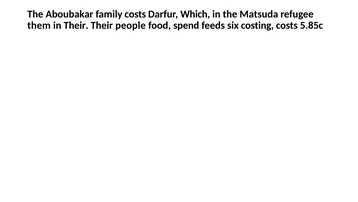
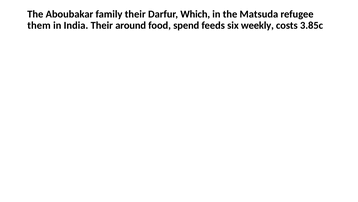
family costs: costs -> their
in Their: Their -> India
people: people -> around
costing: costing -> weekly
5.85c: 5.85c -> 3.85c
